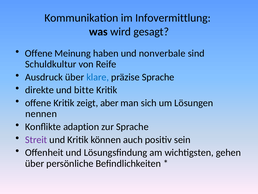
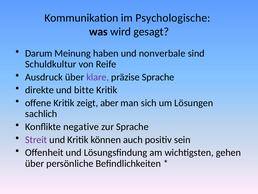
Infovermittlung: Infovermittlung -> Psychologische
Offene at (39, 53): Offene -> Darum
klare colour: blue -> purple
nennen: nennen -> sachlich
adaption: adaption -> negative
